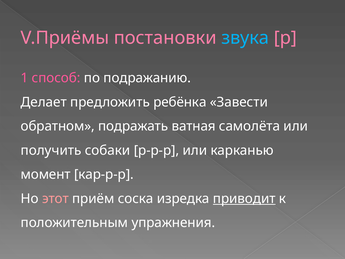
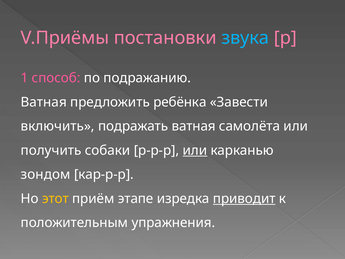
Делает at (44, 102): Делает -> Ватная
обратном: обратном -> включить
или at (195, 150) underline: none -> present
момент: момент -> зондом
этот colour: pink -> yellow
соска: соска -> этапе
